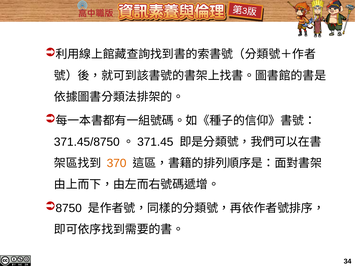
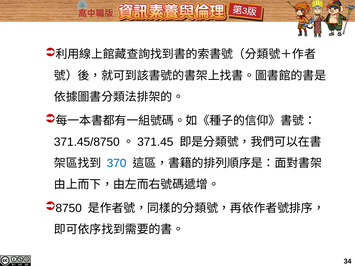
370 colour: orange -> blue
